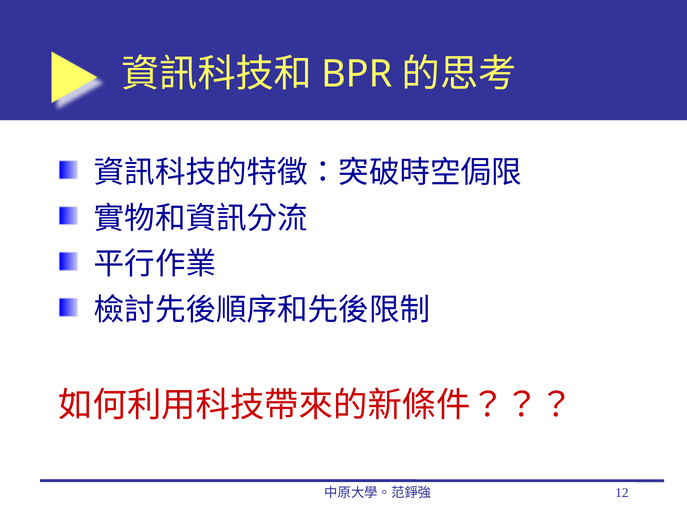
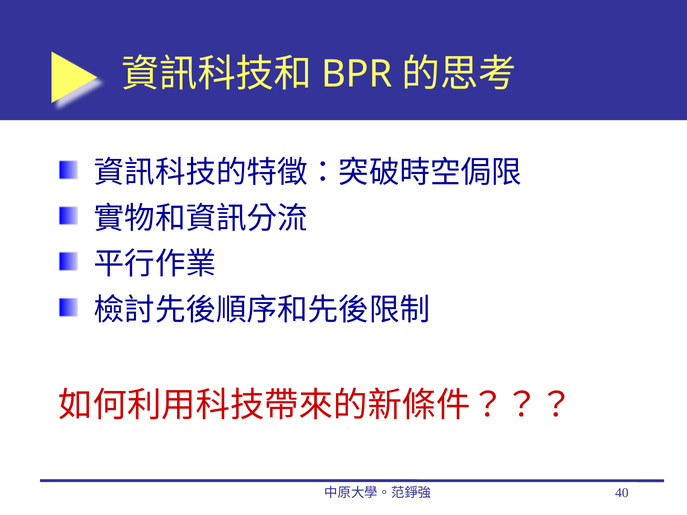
12: 12 -> 40
